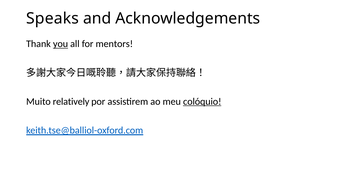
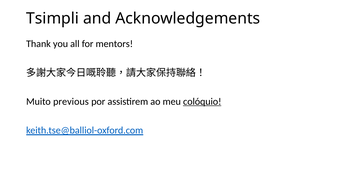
Speaks: Speaks -> Tsimpli
you underline: present -> none
relatively: relatively -> previous
